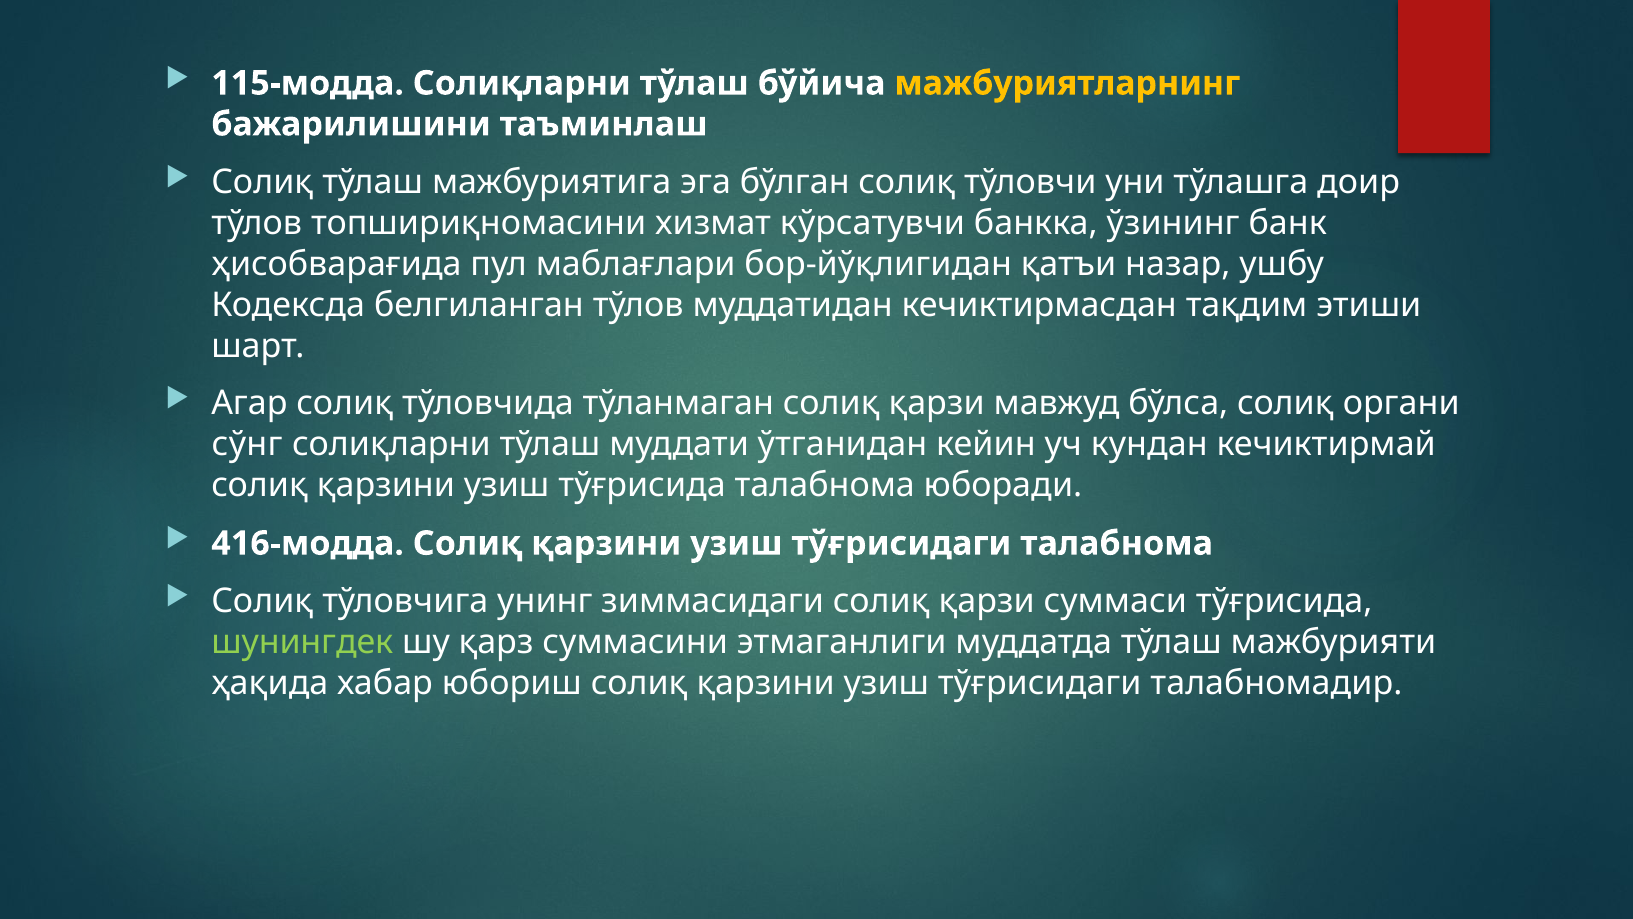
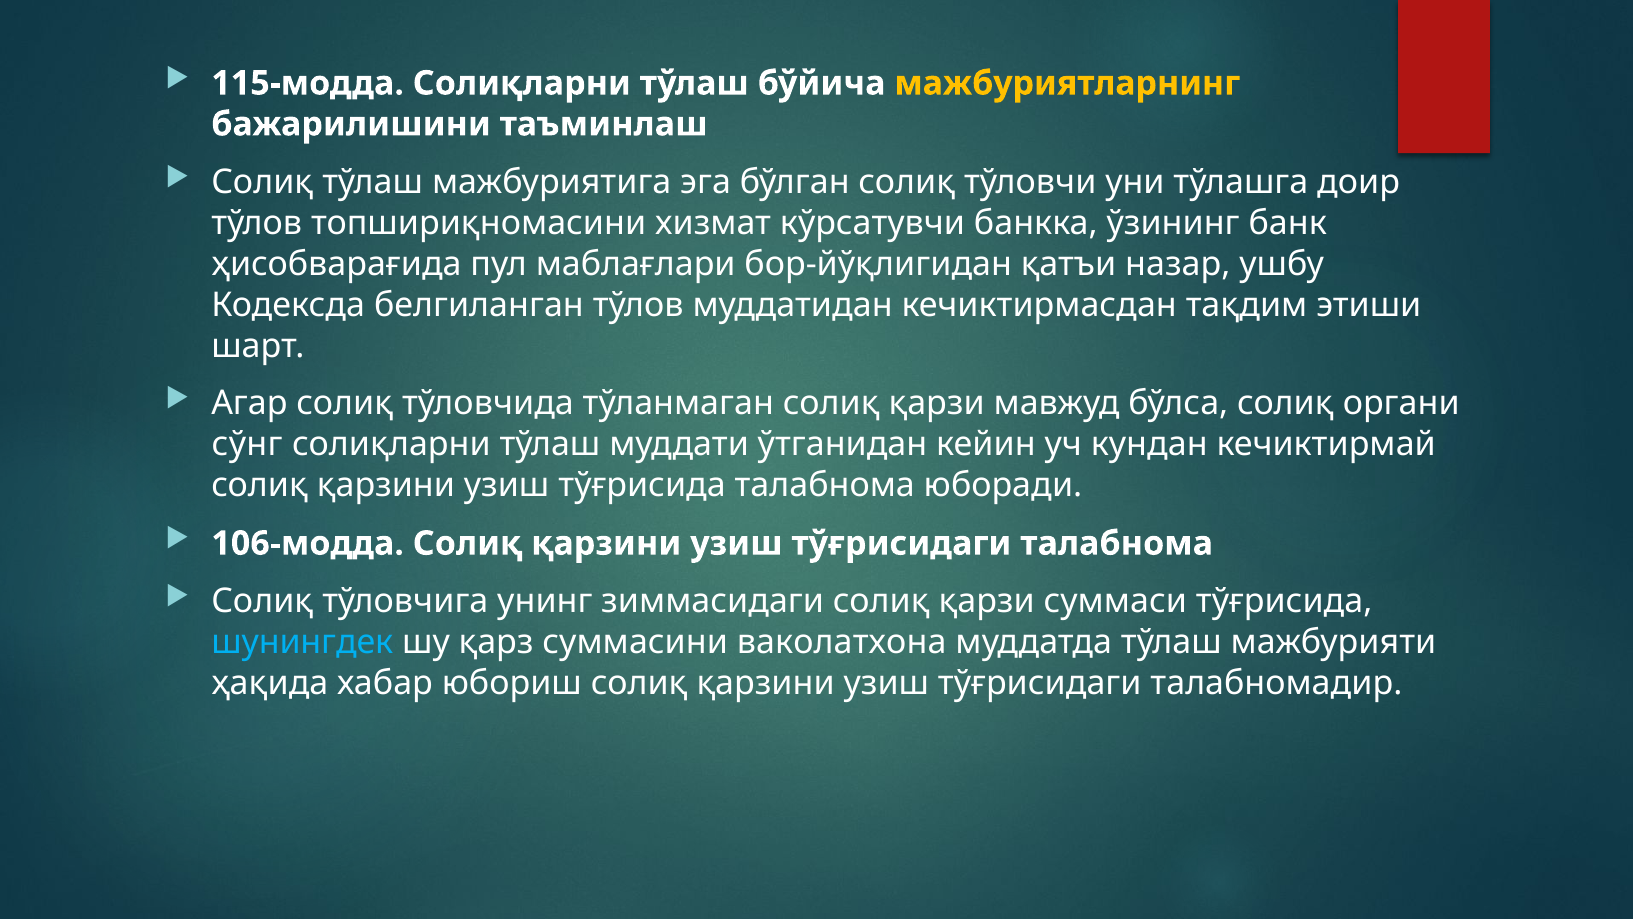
416-модда: 416-модда -> 106-модда
шунингдек colour: light green -> light blue
этмаганлиги: этмаганлиги -> ваколатхона
